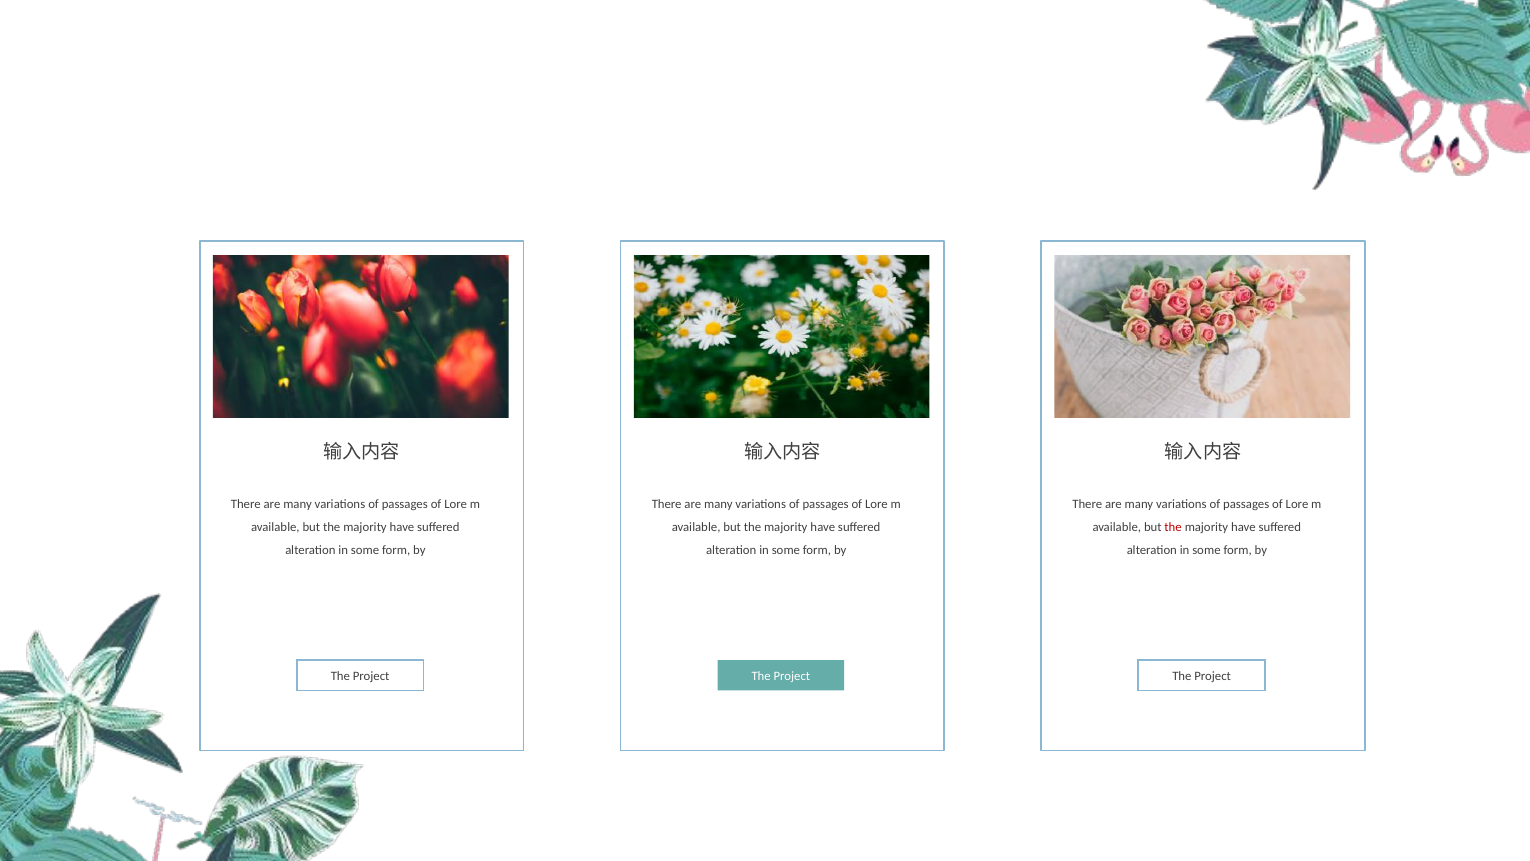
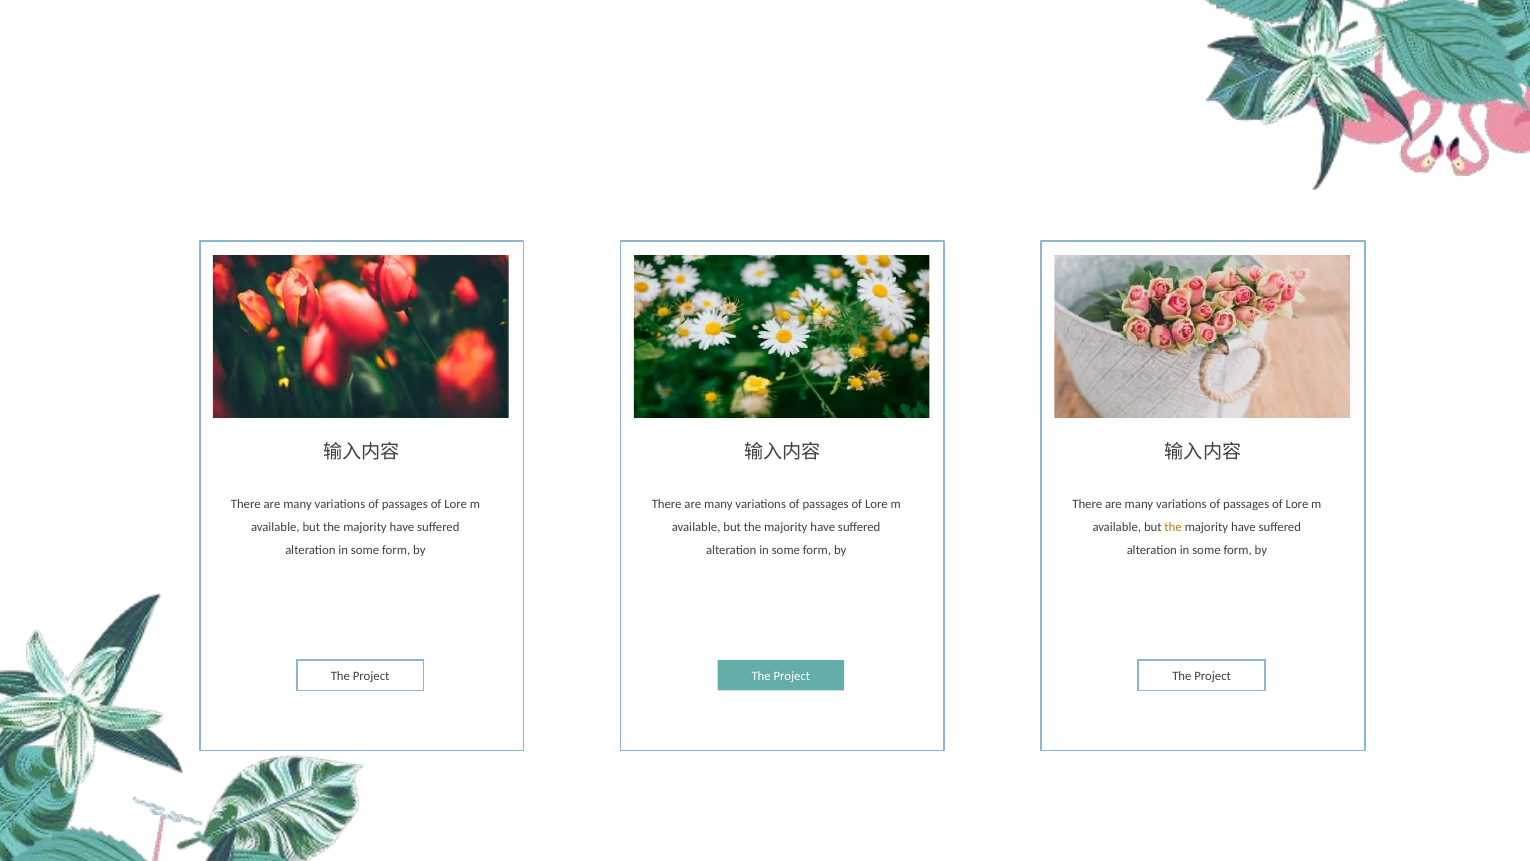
the at (1173, 527) colour: red -> orange
